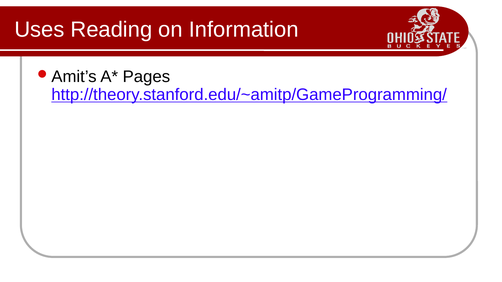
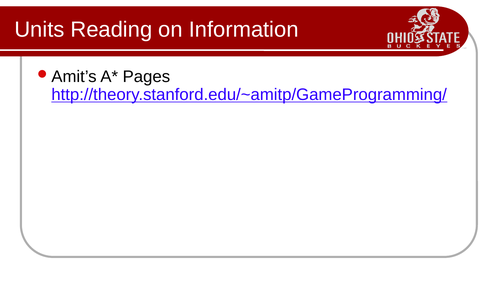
Uses: Uses -> Units
